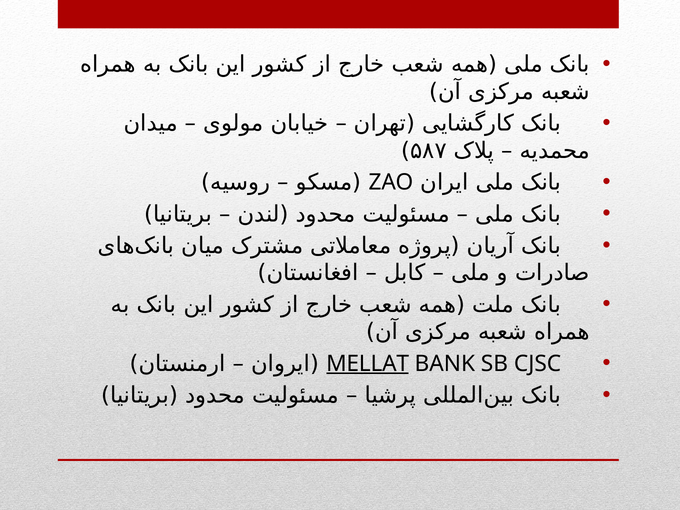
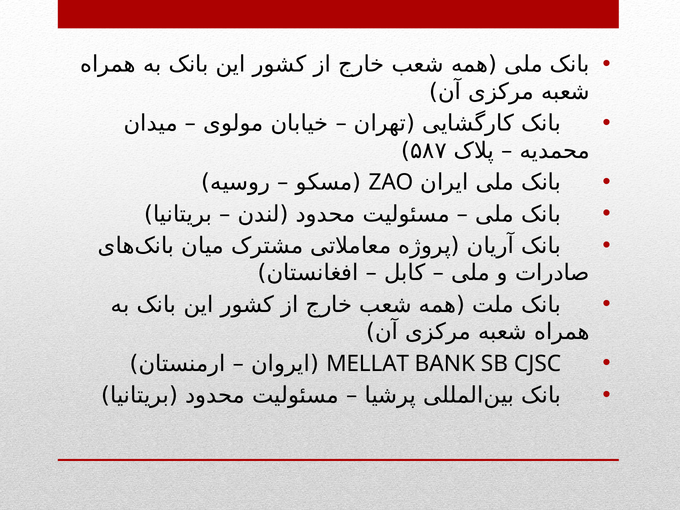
MELLAT underline: present -> none
